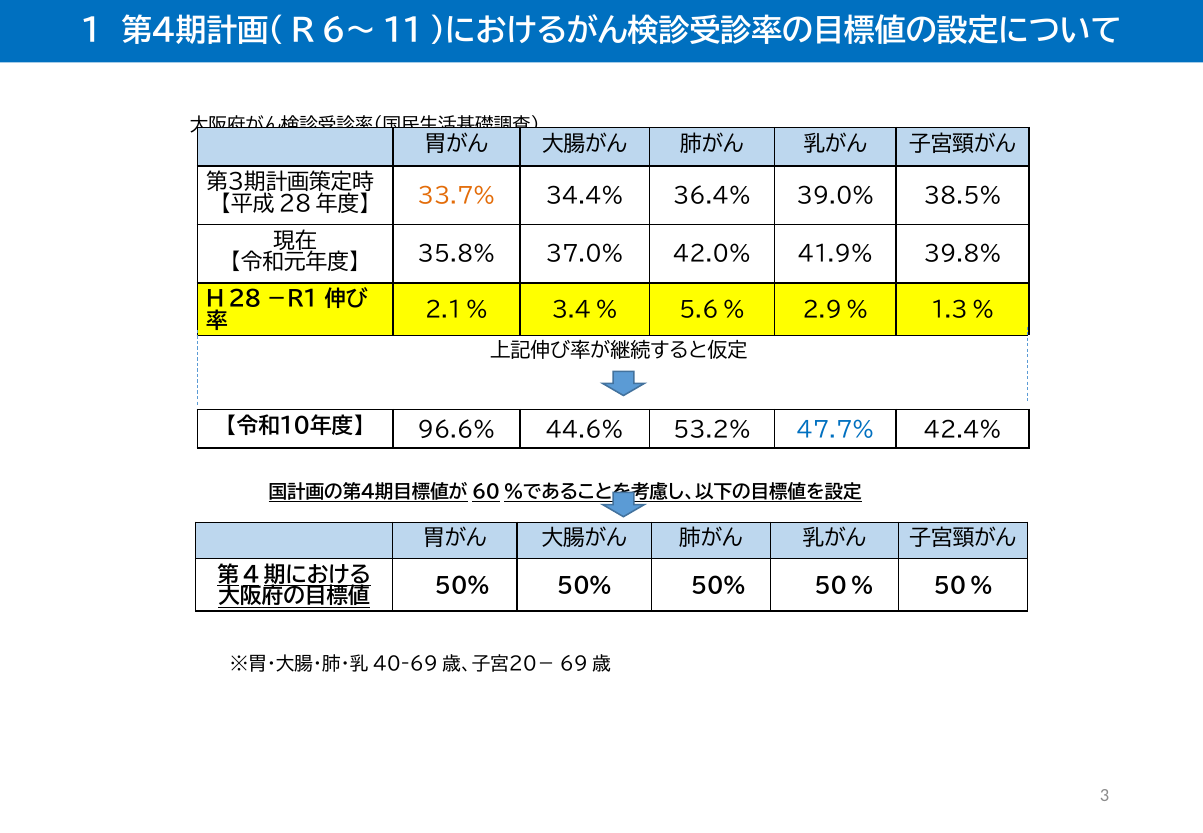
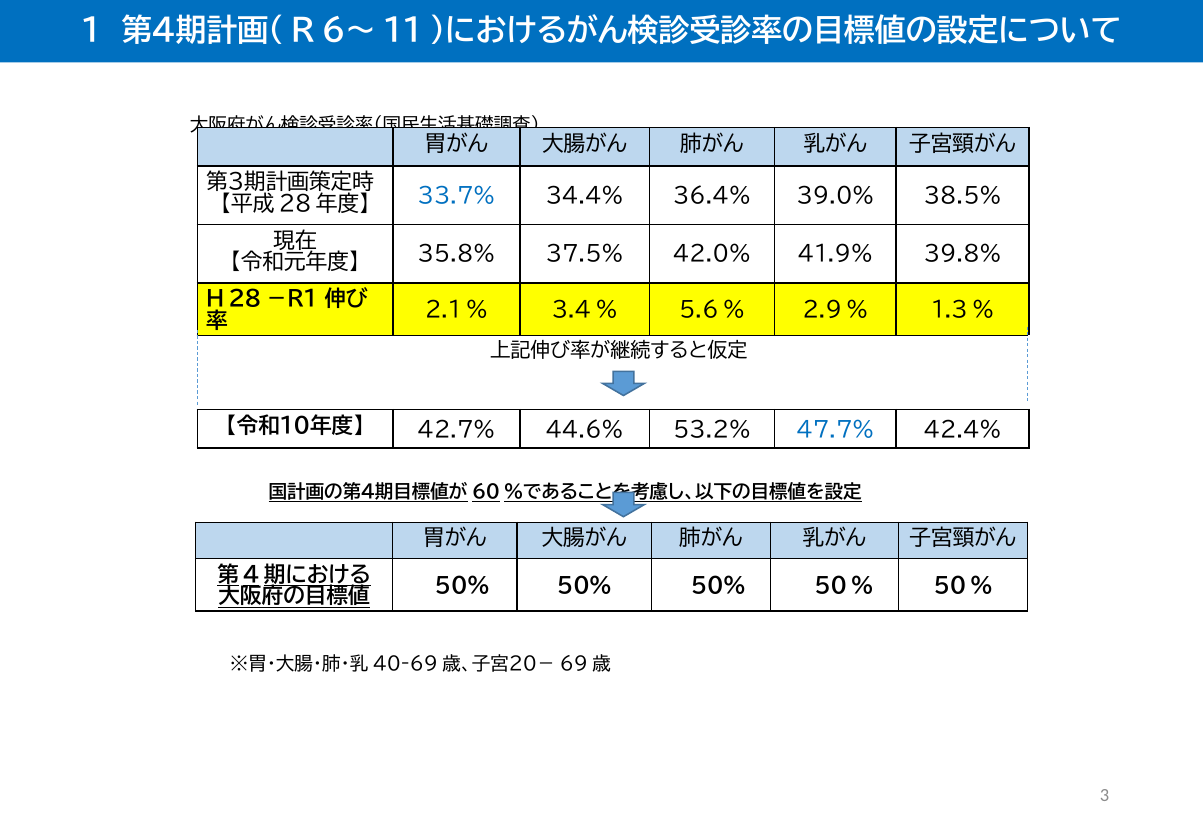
33.7% colour: orange -> blue
37.0%: 37.0% -> 37.5%
96.6%: 96.6% -> 42.7%
